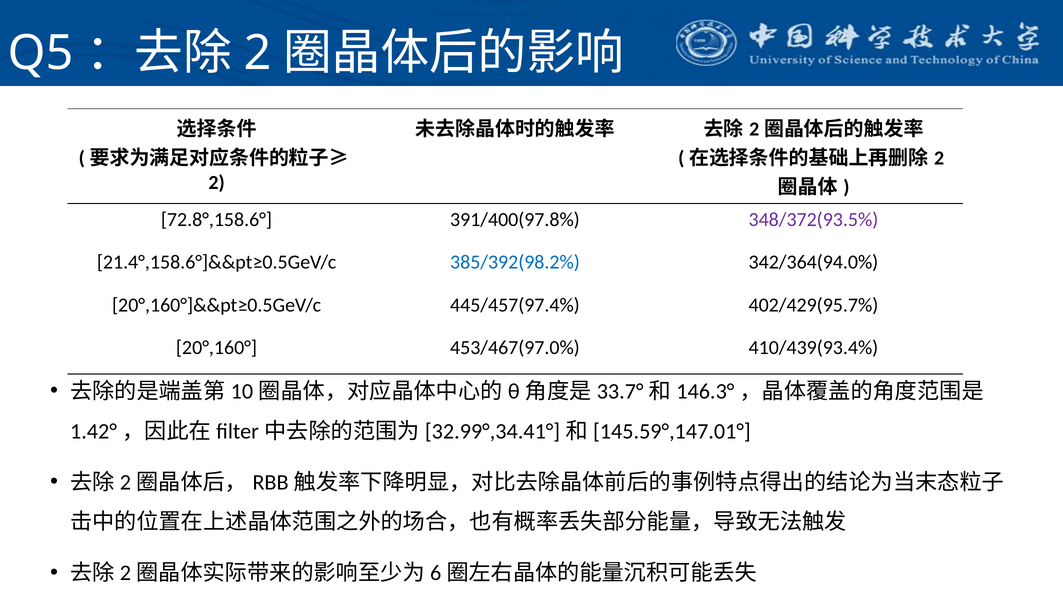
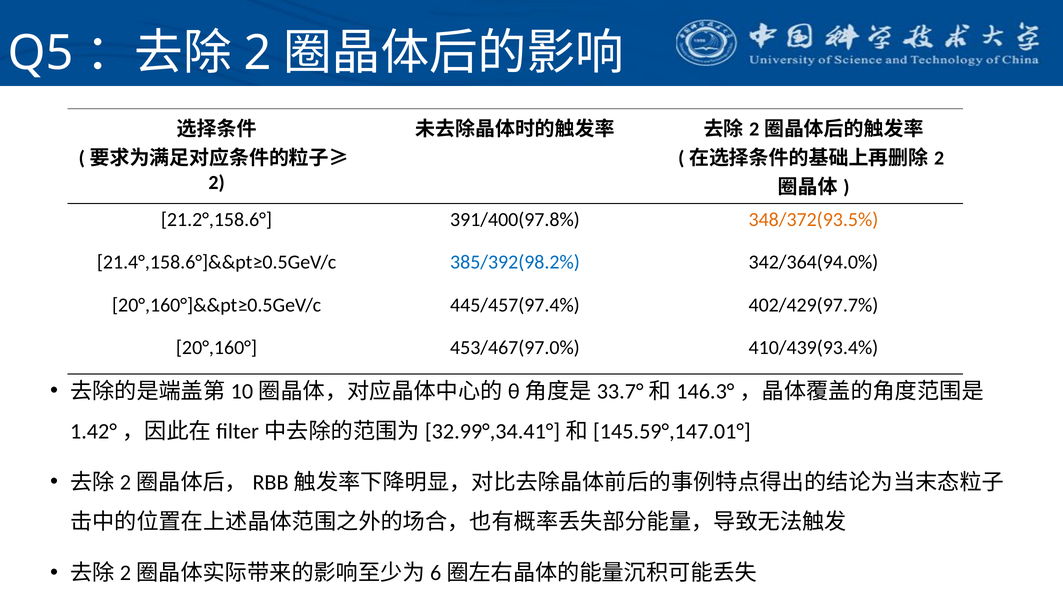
72.8°,158.6°: 72.8°,158.6° -> 21.2°,158.6°
348/372(93.5% colour: purple -> orange
402/429(95.7%: 402/429(95.7% -> 402/429(97.7%
